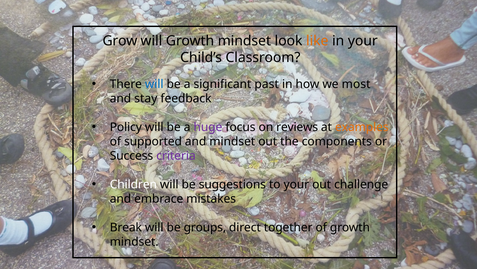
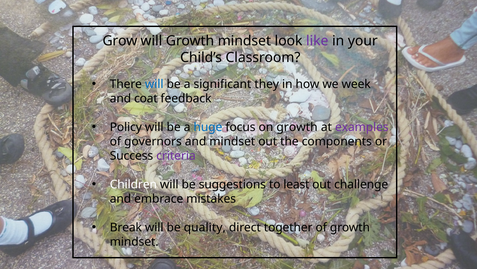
like colour: orange -> purple
past: past -> they
most: most -> week
stay: stay -> coat
huge colour: purple -> blue
on reviews: reviews -> growth
examples colour: orange -> purple
supported: supported -> governors
to your: your -> least
groups: groups -> quality
